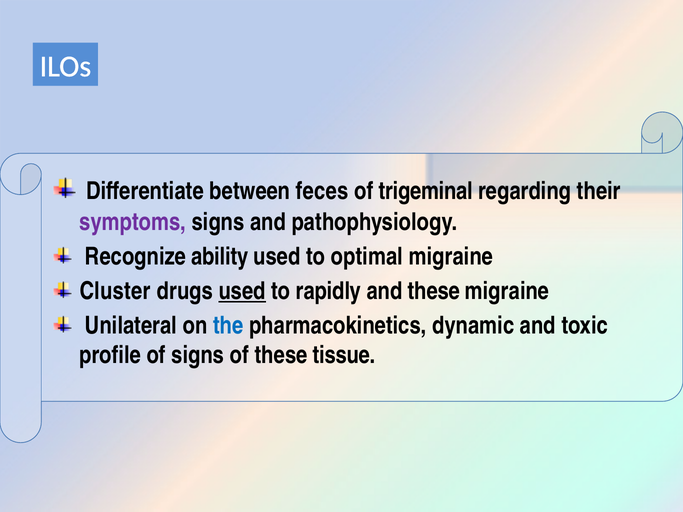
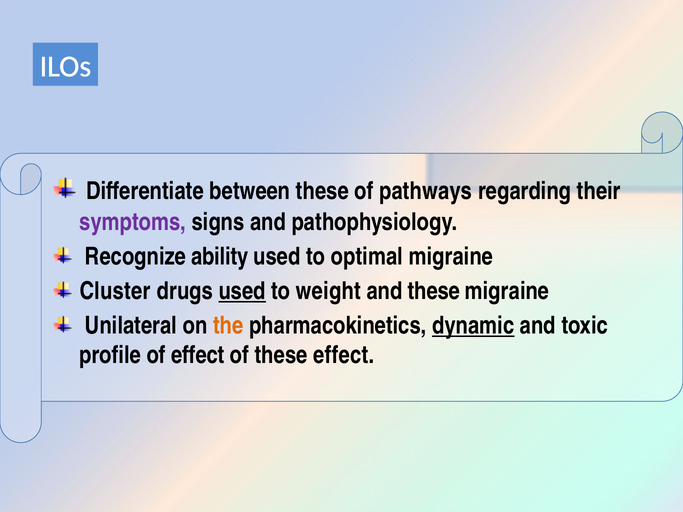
between feces: feces -> these
trigeminal: trigeminal -> pathways
rapidly: rapidly -> weight
the colour: blue -> orange
dynamic underline: none -> present
of signs: signs -> effect
these tissue: tissue -> effect
